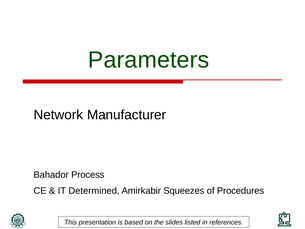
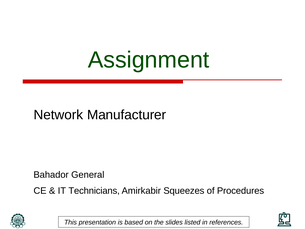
Parameters: Parameters -> Assignment
Process: Process -> General
Determined: Determined -> Technicians
